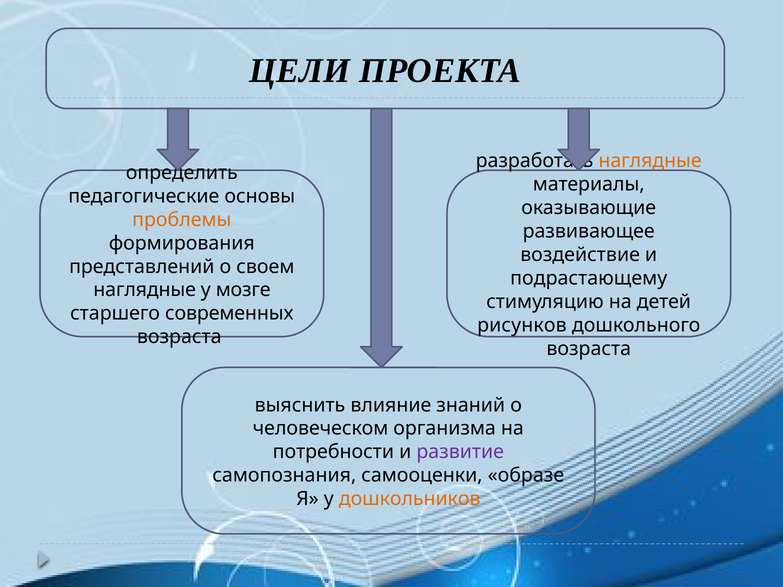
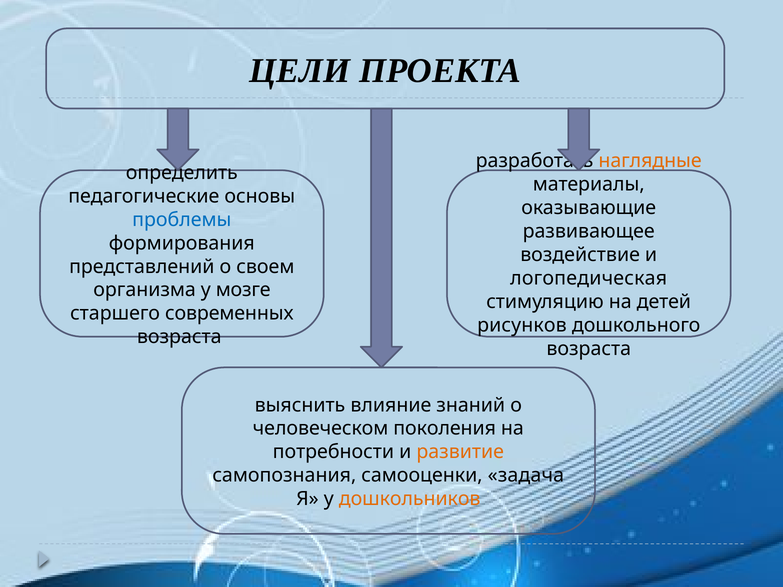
проблемы colour: orange -> blue
подрастающему: подрастающему -> логопедическая
наглядные at (145, 290): наглядные -> организма
организма: организма -> поколения
развитие colour: purple -> orange
образе: образе -> задача
